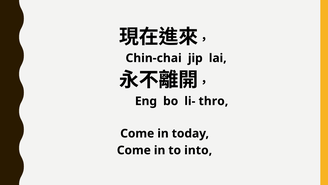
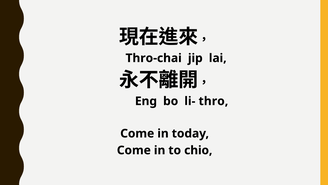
Chin-chai: Chin-chai -> Thro-chai
into: into -> chio
